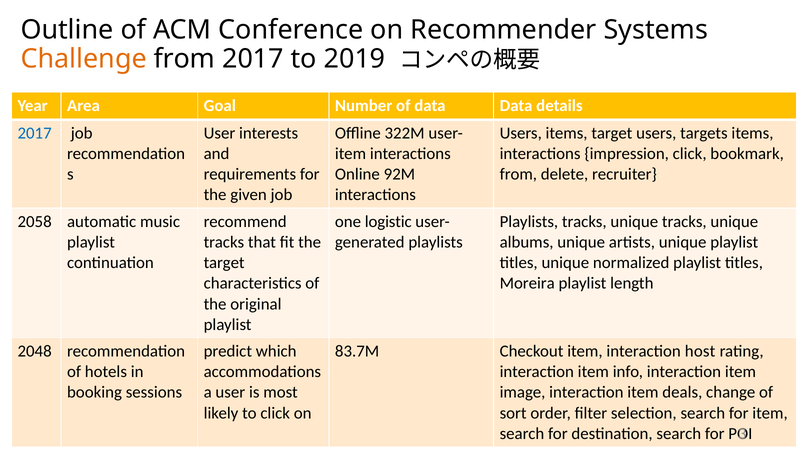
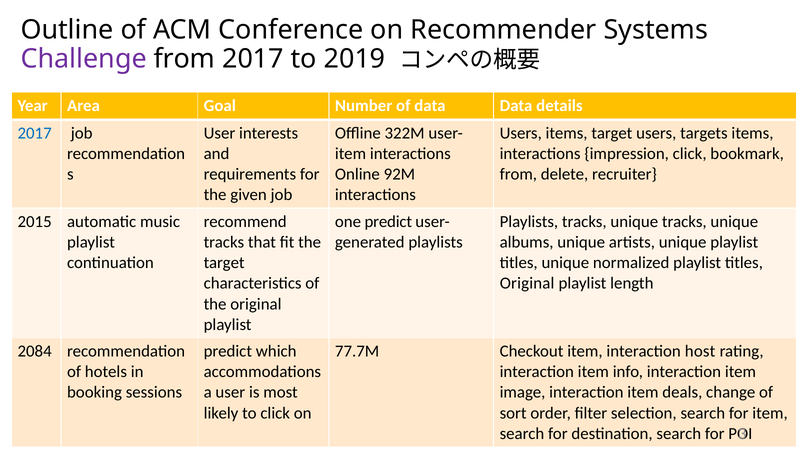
Challenge colour: orange -> purple
2058: 2058 -> 2015
one logistic: logistic -> predict
Moreira at (527, 284): Moreira -> Original
2048: 2048 -> 2084
83.7M: 83.7M -> 77.7M
